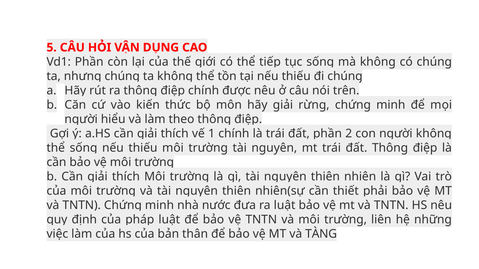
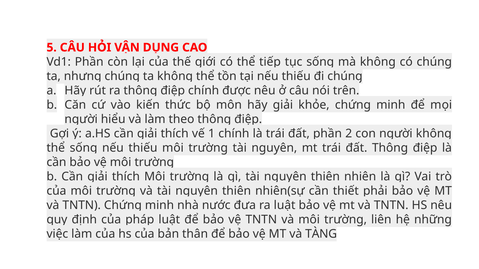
rừng: rừng -> khỏe
